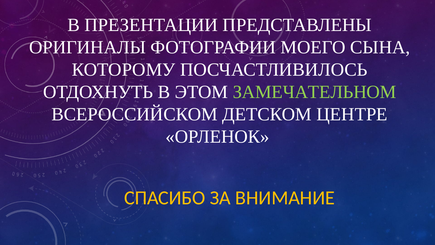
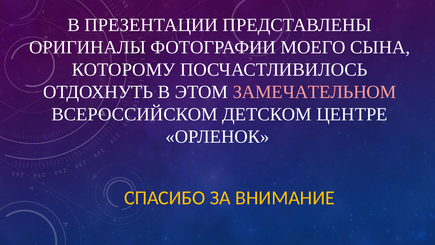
ЗАМЕЧАТЕЛЬНОМ colour: light green -> pink
